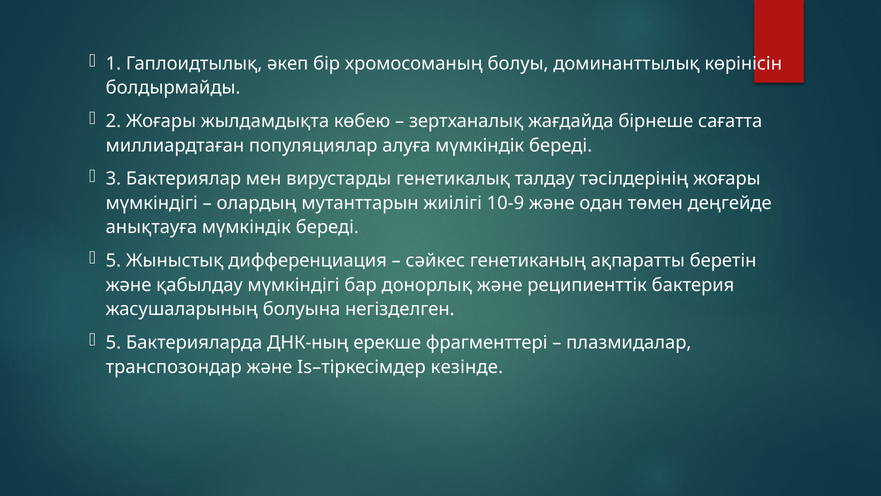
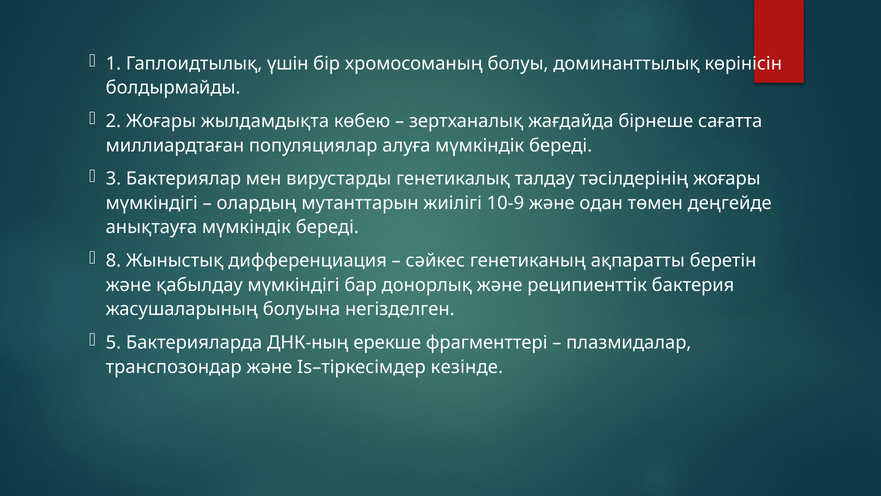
әкеп: әкеп -> үшін
5 at (113, 261): 5 -> 8
